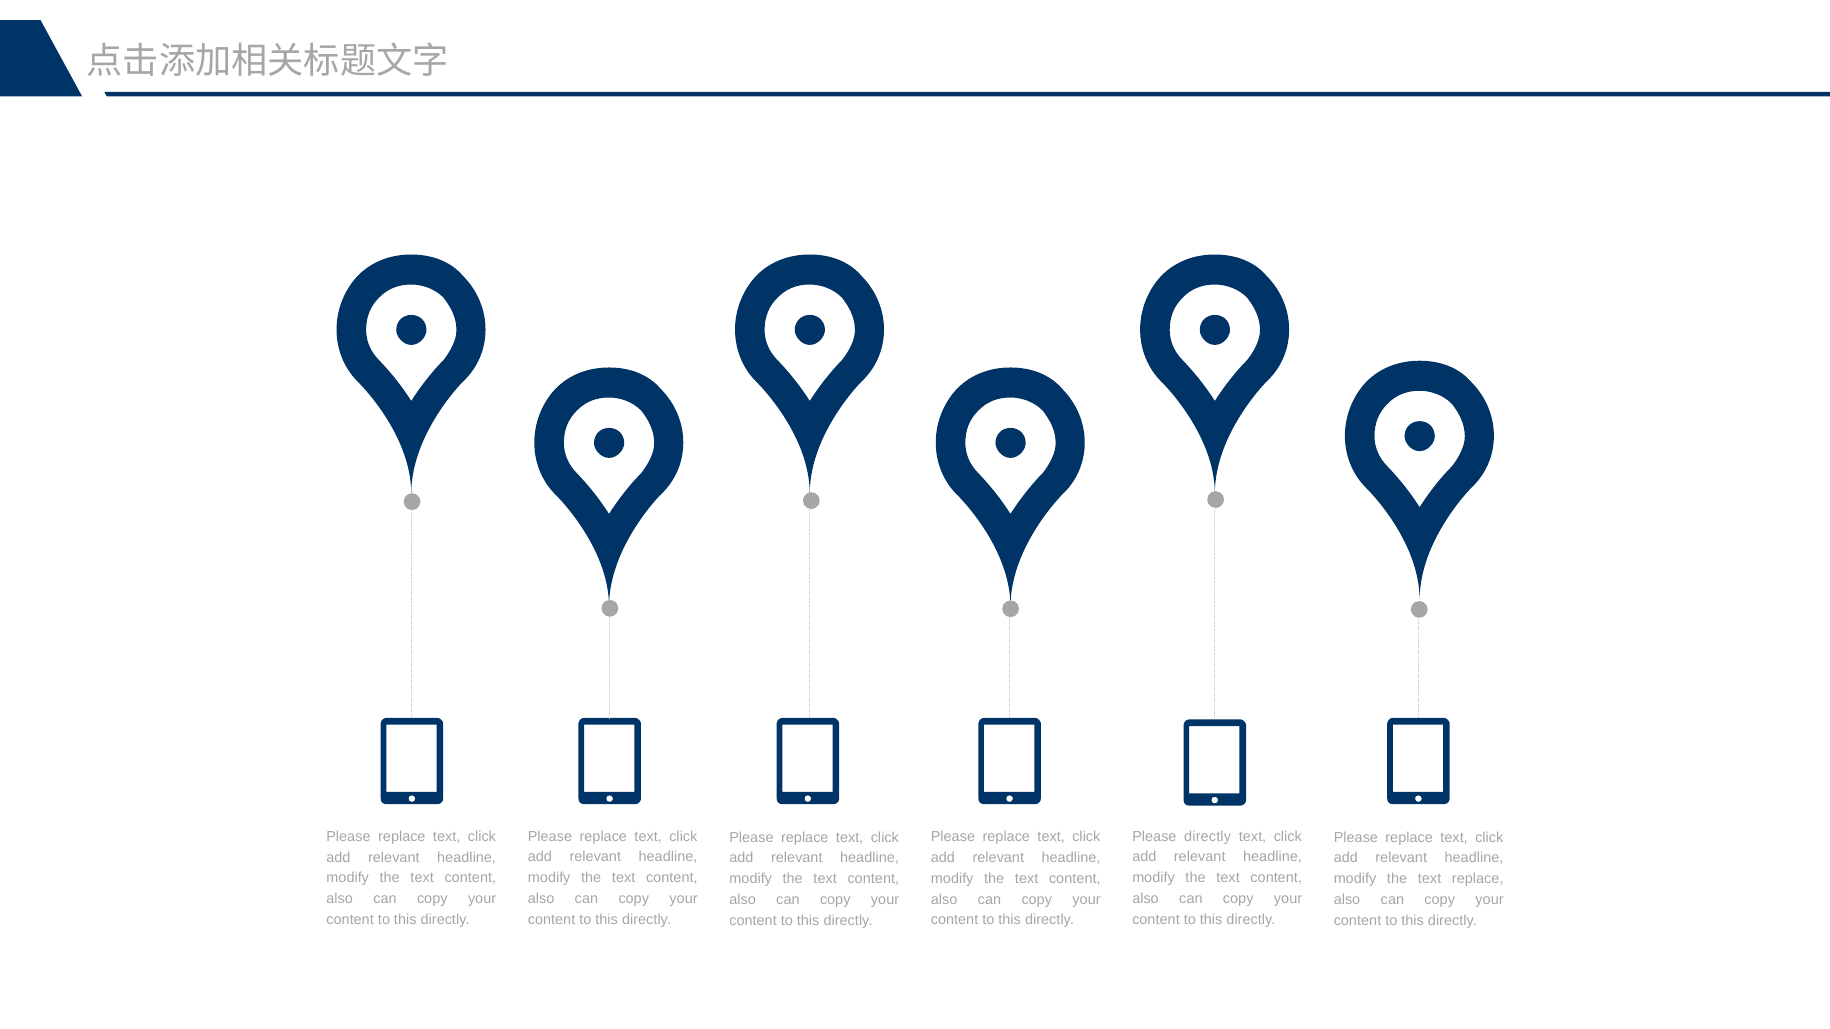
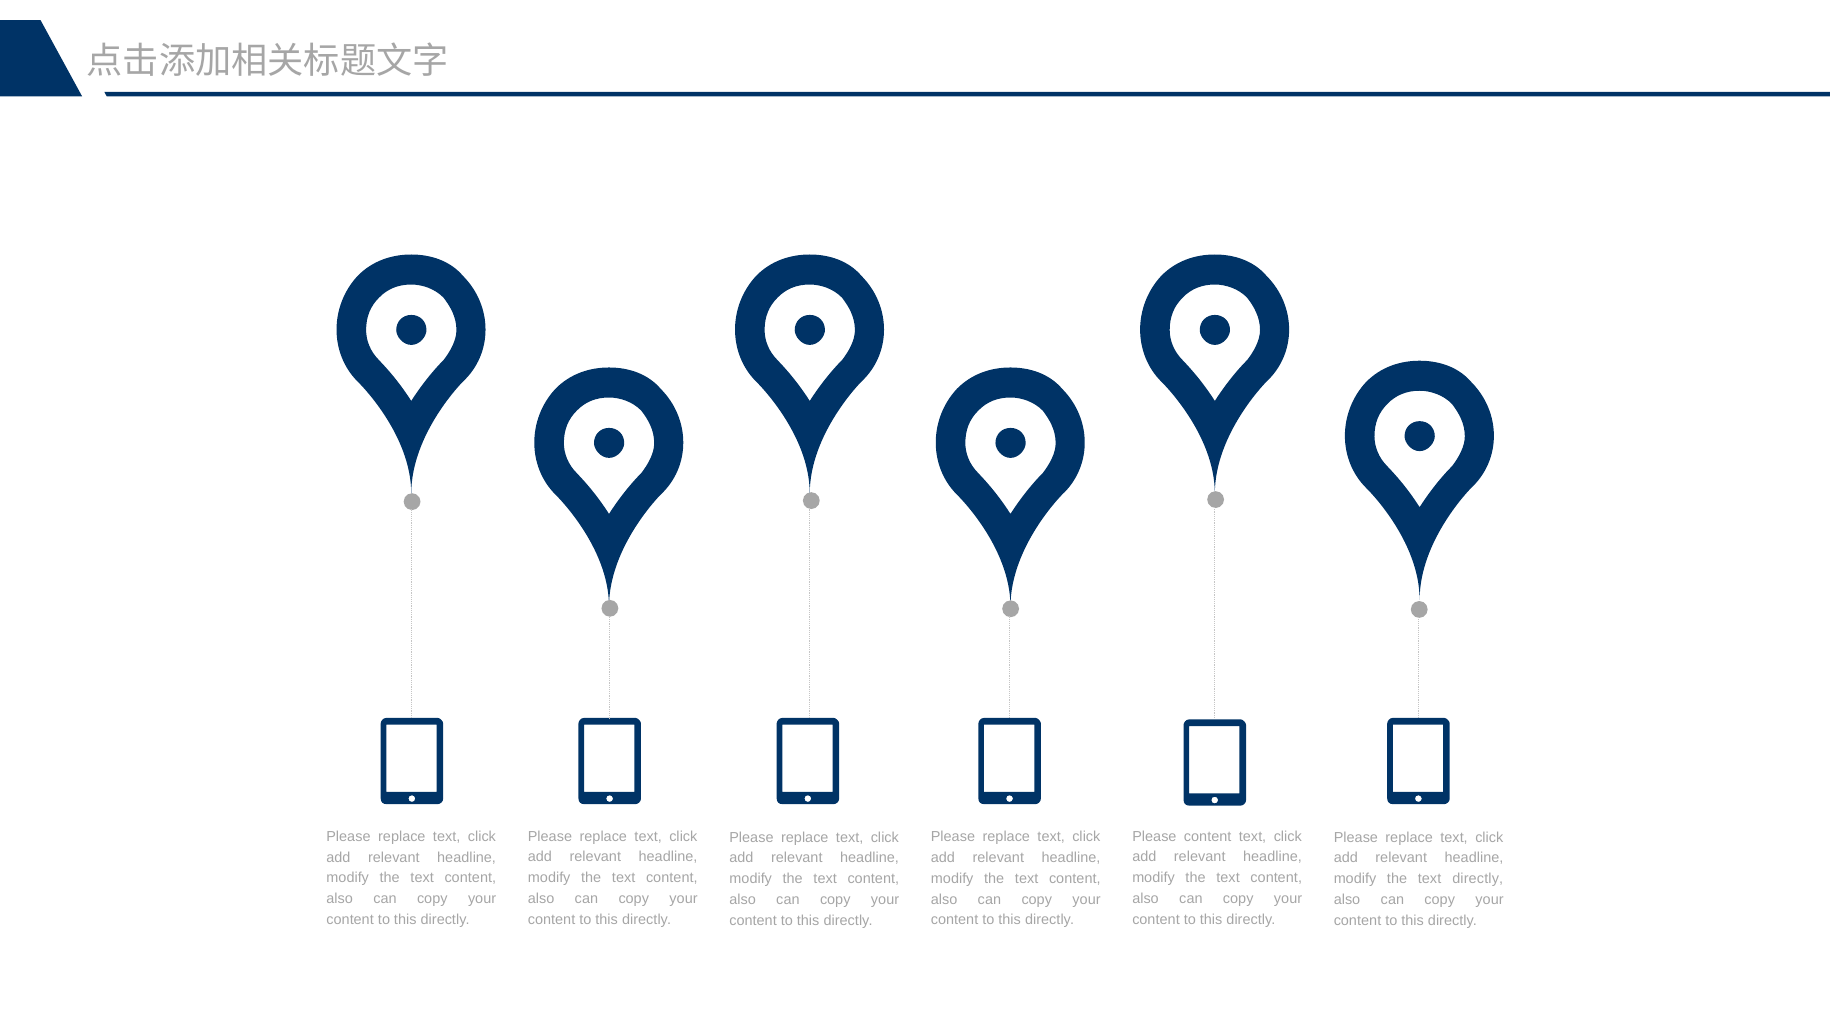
Please directly: directly -> content
text replace: replace -> directly
